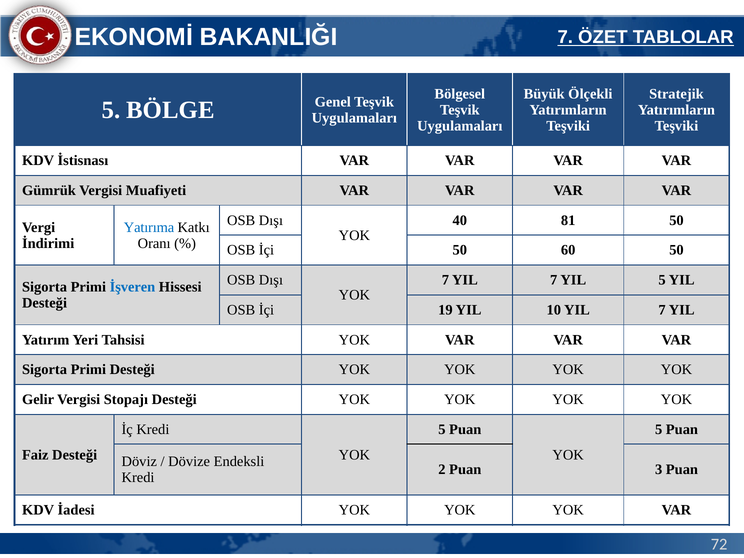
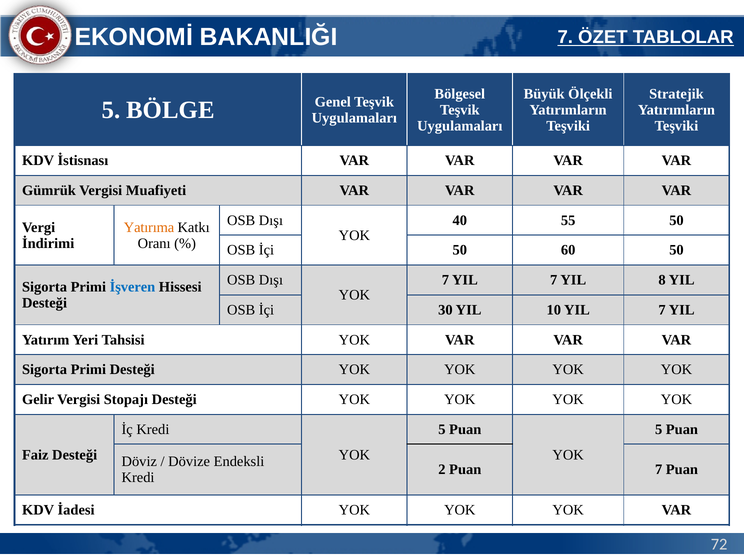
81: 81 -> 55
Yatırıma colour: blue -> orange
YIL 5: 5 -> 8
19: 19 -> 30
Puan 3: 3 -> 7
